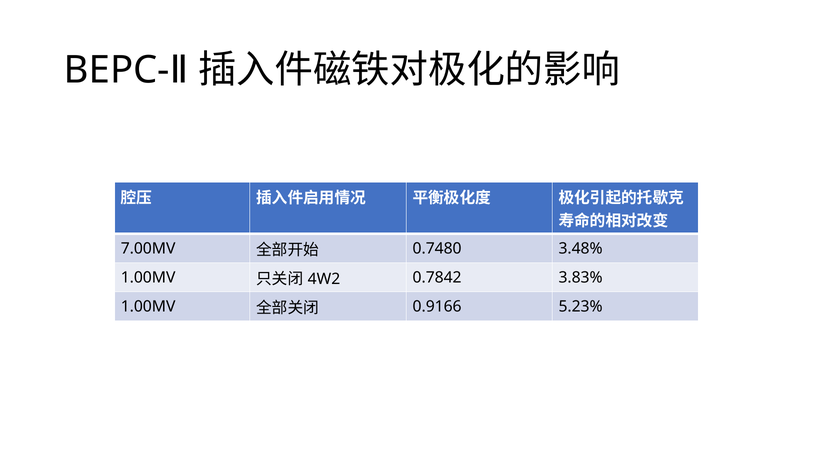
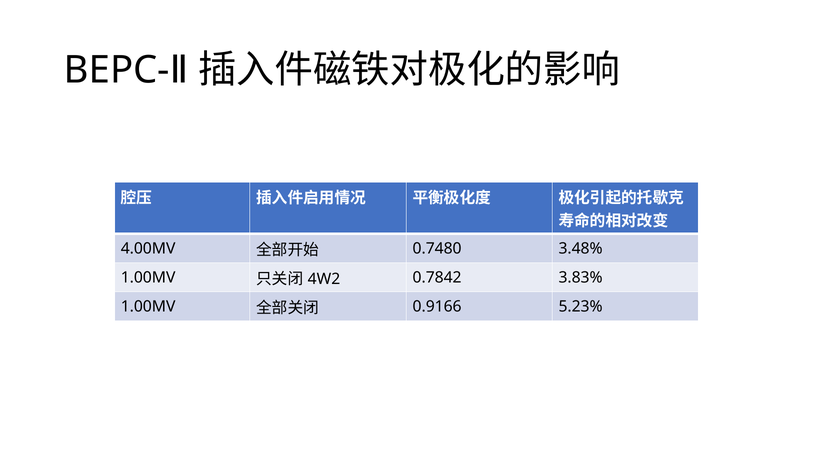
7.00MV: 7.00MV -> 4.00MV
